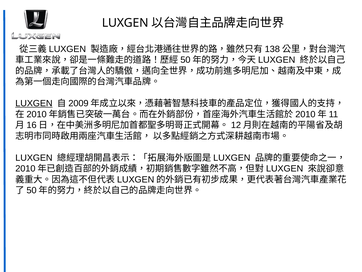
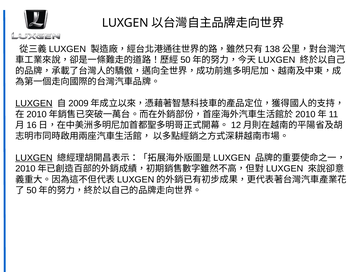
LUXGEN at (34, 158) underline: none -> present
